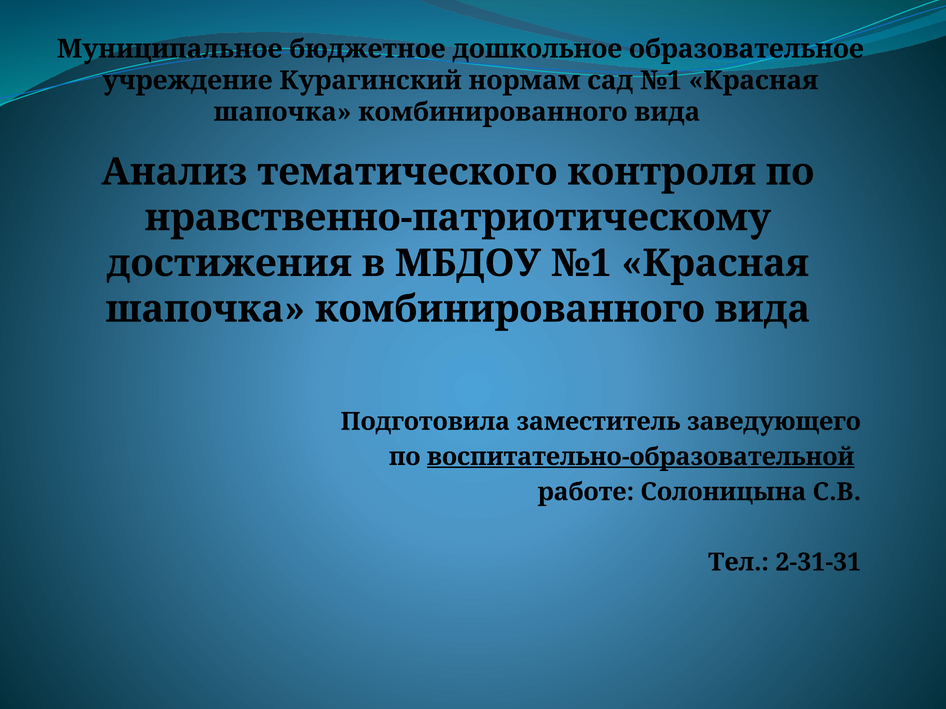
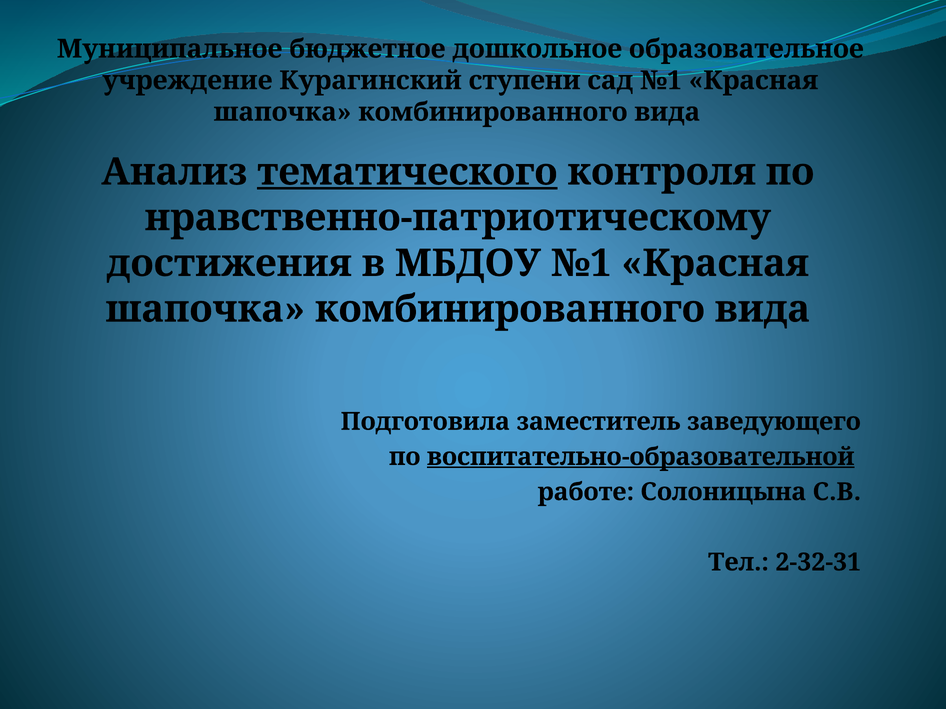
нормам: нормам -> ступени
тематического underline: none -> present
2-31-31: 2-31-31 -> 2-32-31
